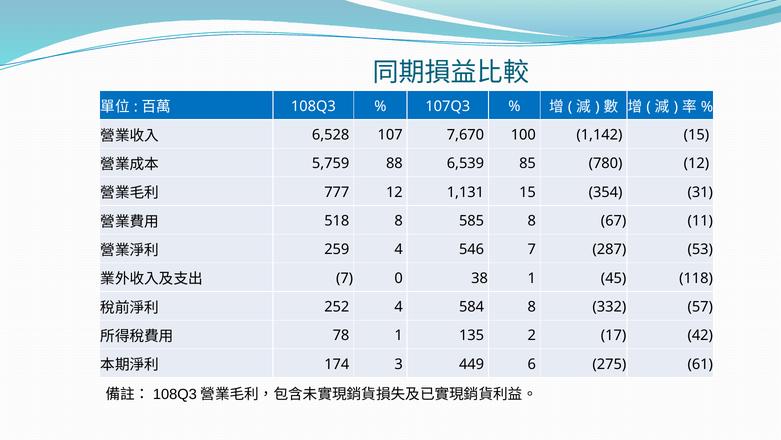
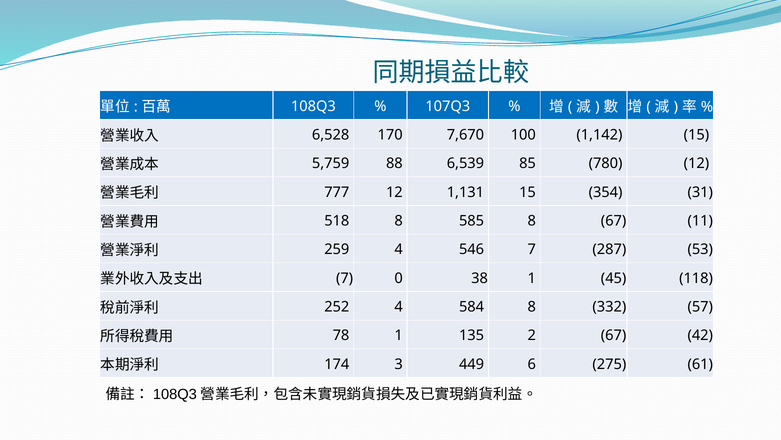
107: 107 -> 170
2 17: 17 -> 67
